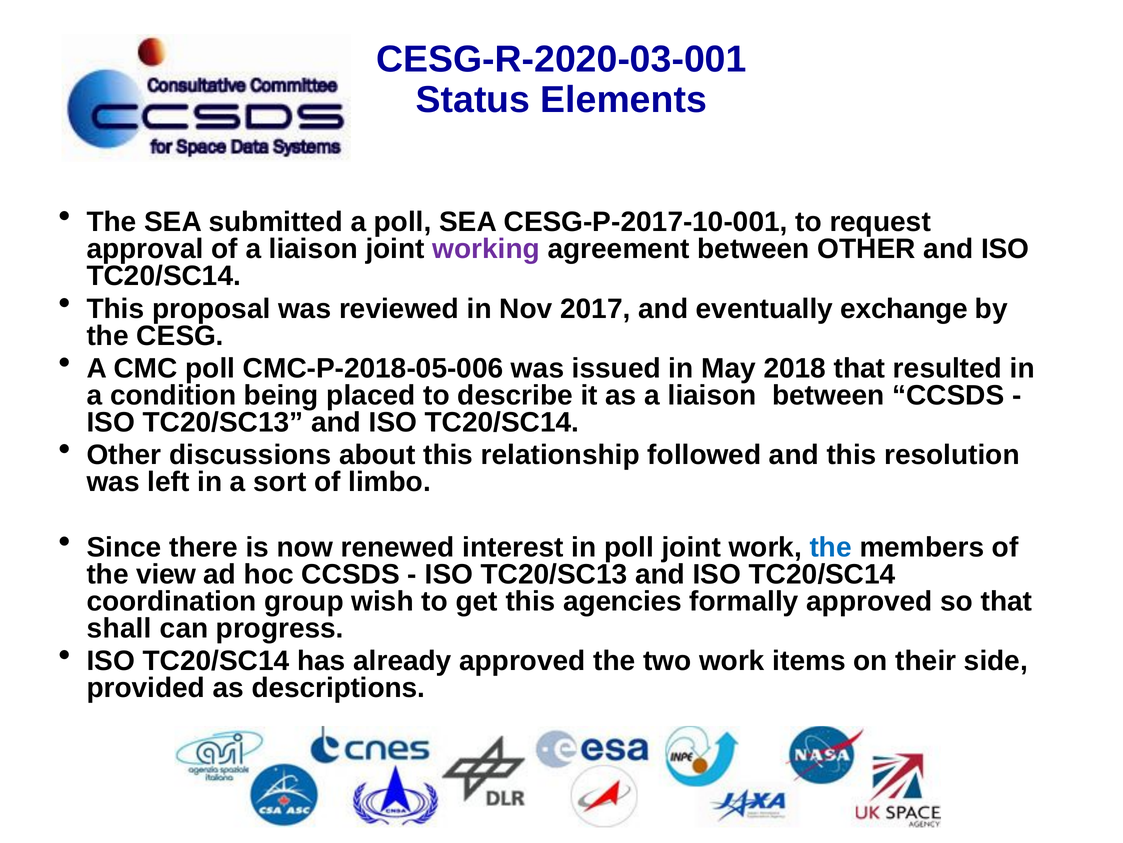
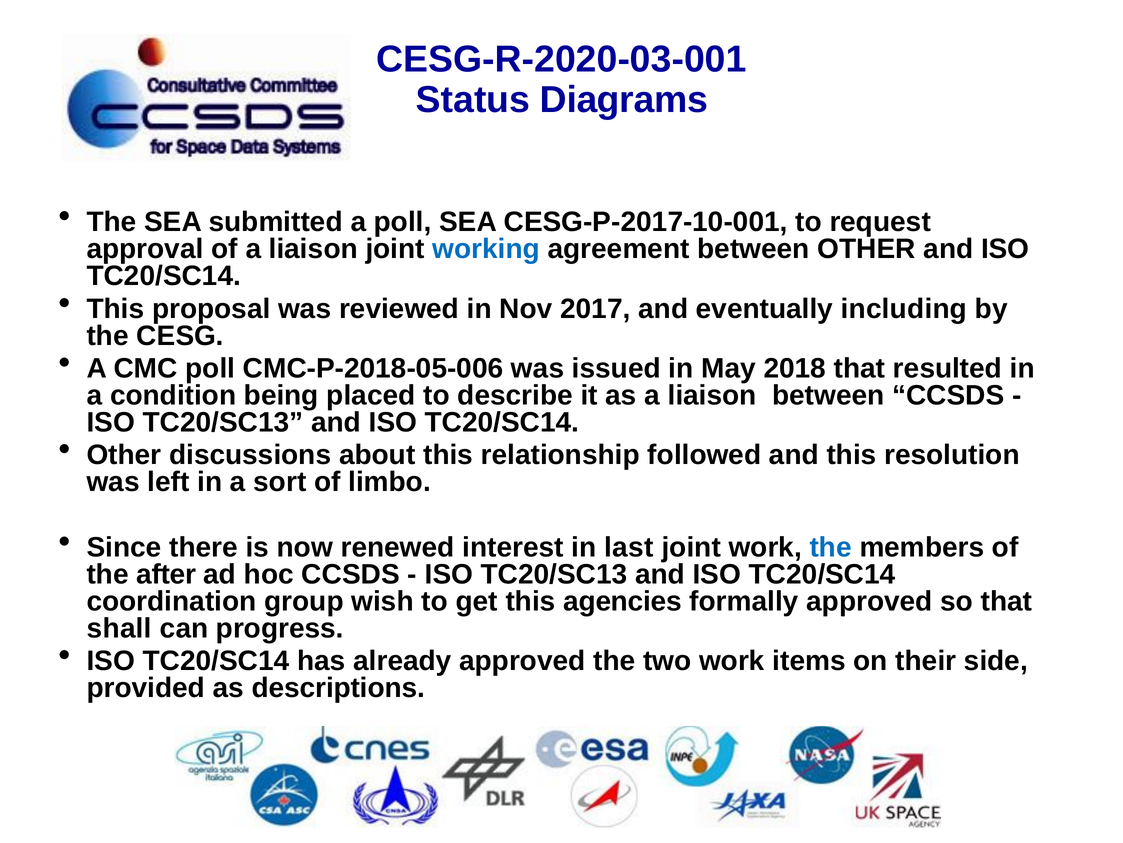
Elements: Elements -> Diagrams
working colour: purple -> blue
exchange: exchange -> including
in poll: poll -> last
view: view -> after
